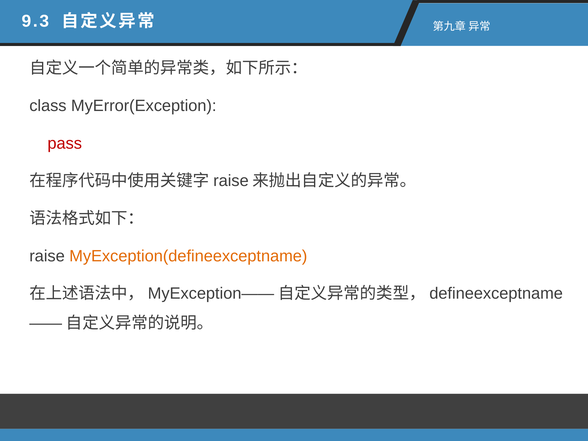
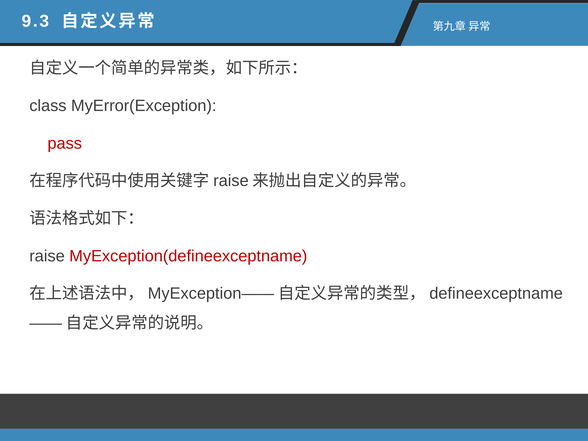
MyException(defineexceptname colour: orange -> red
